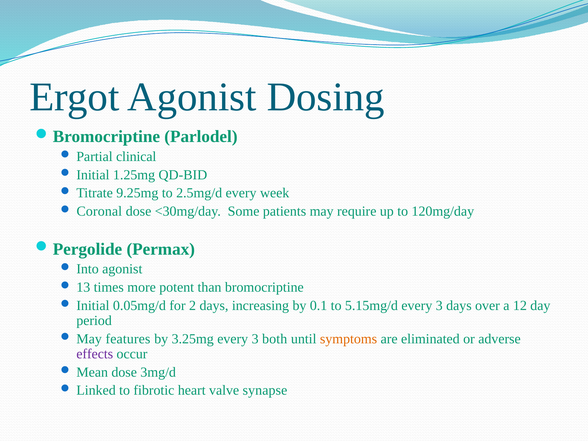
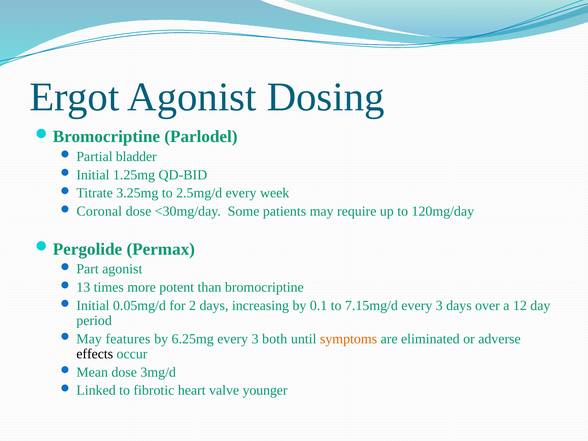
clinical: clinical -> bladder
9.25mg: 9.25mg -> 3.25mg
Into: Into -> Part
5.15mg/d: 5.15mg/d -> 7.15mg/d
3.25mg: 3.25mg -> 6.25mg
effects colour: purple -> black
synapse: synapse -> younger
